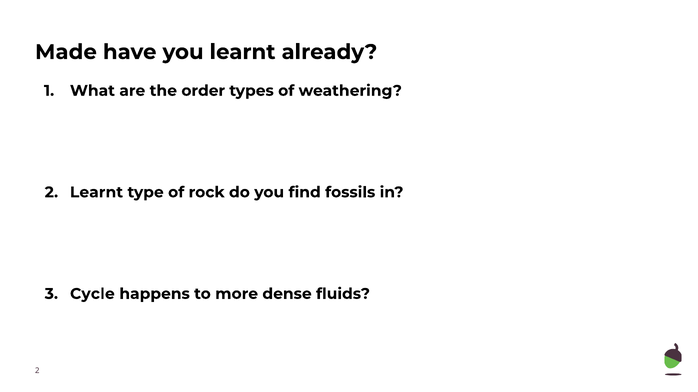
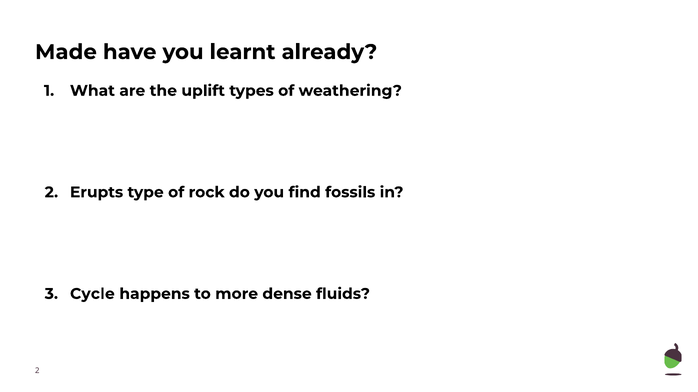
order: order -> uplift
Learnt at (97, 193): Learnt -> Erupts
